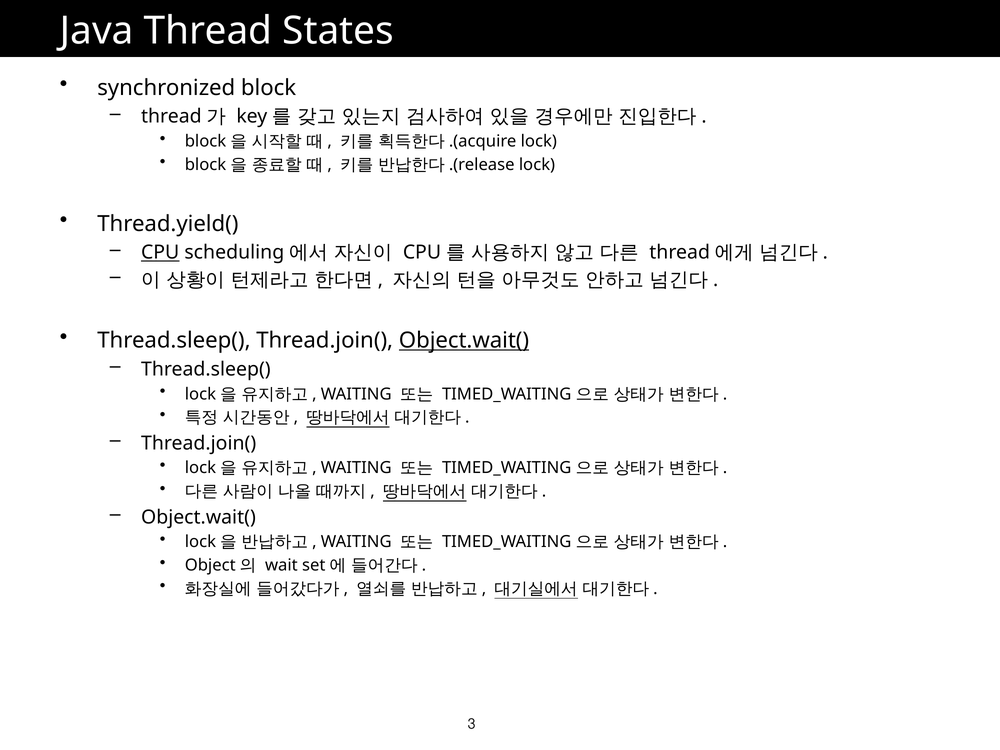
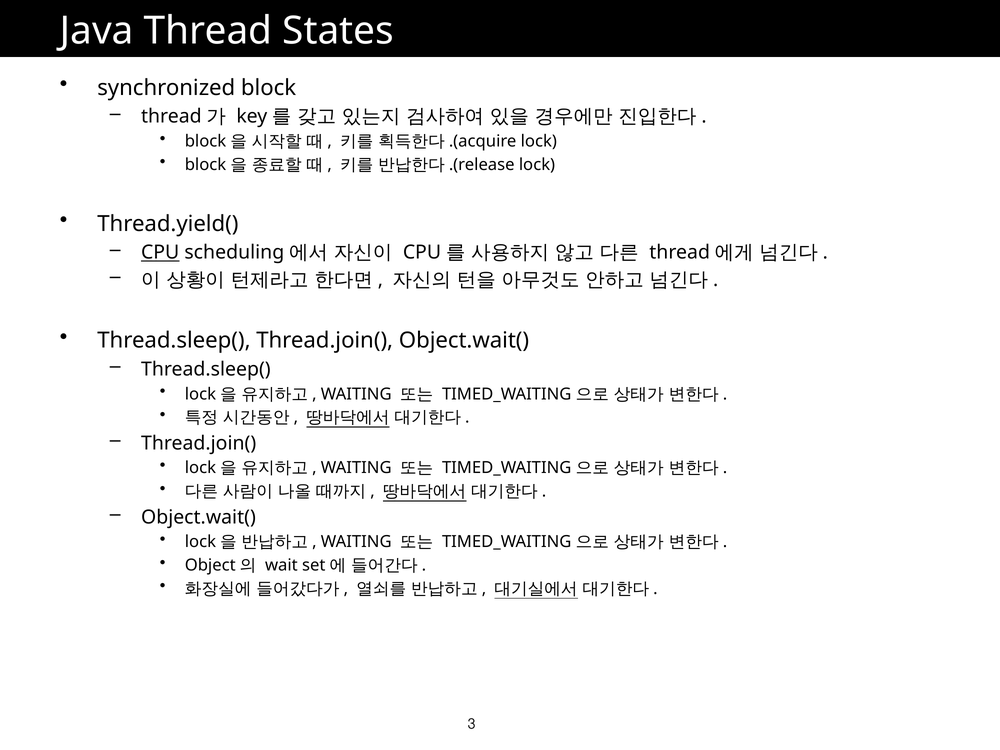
Object.wait( at (464, 341) underline: present -> none
